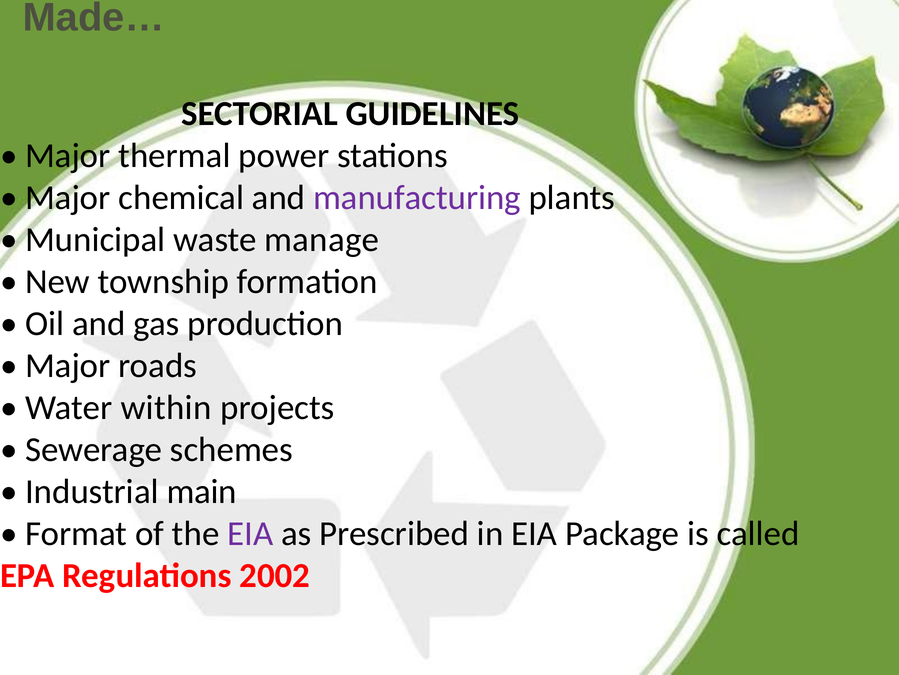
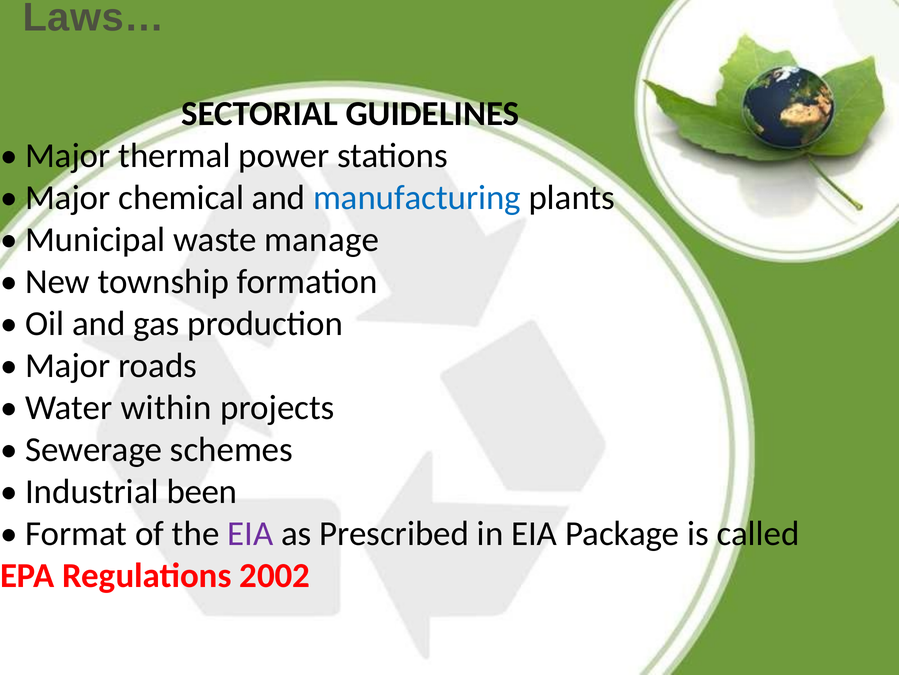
Made…: Made… -> Laws…
manufacturing colour: purple -> blue
main: main -> been
